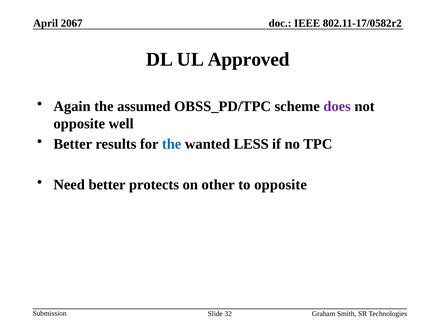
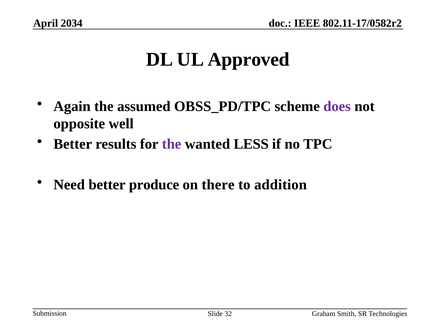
2067: 2067 -> 2034
the at (172, 144) colour: blue -> purple
protects: protects -> produce
other: other -> there
to opposite: opposite -> addition
